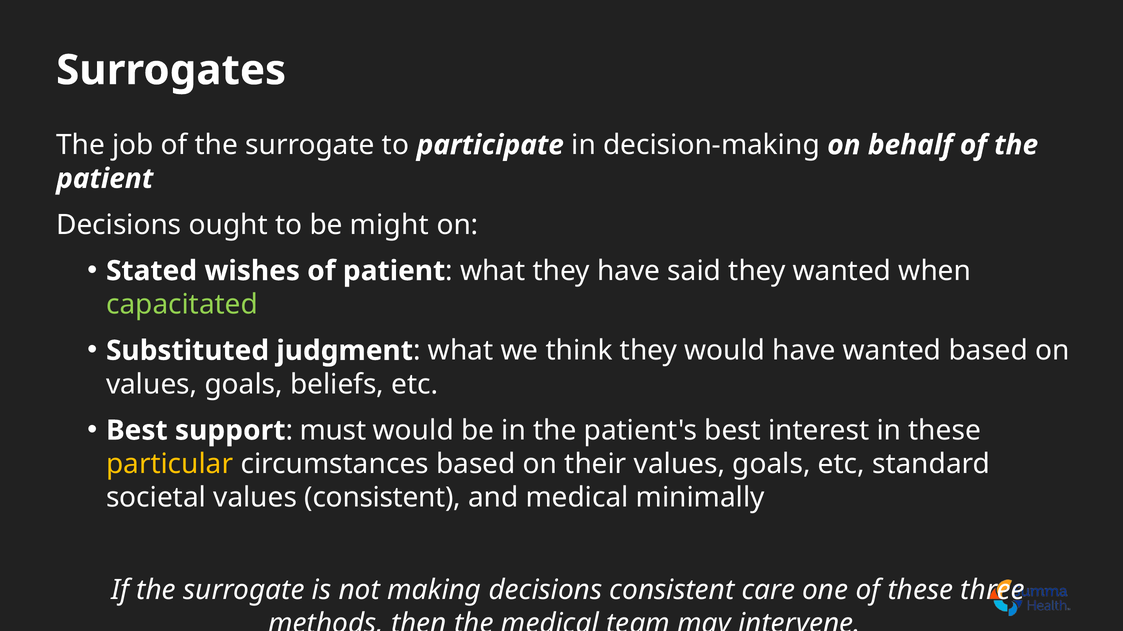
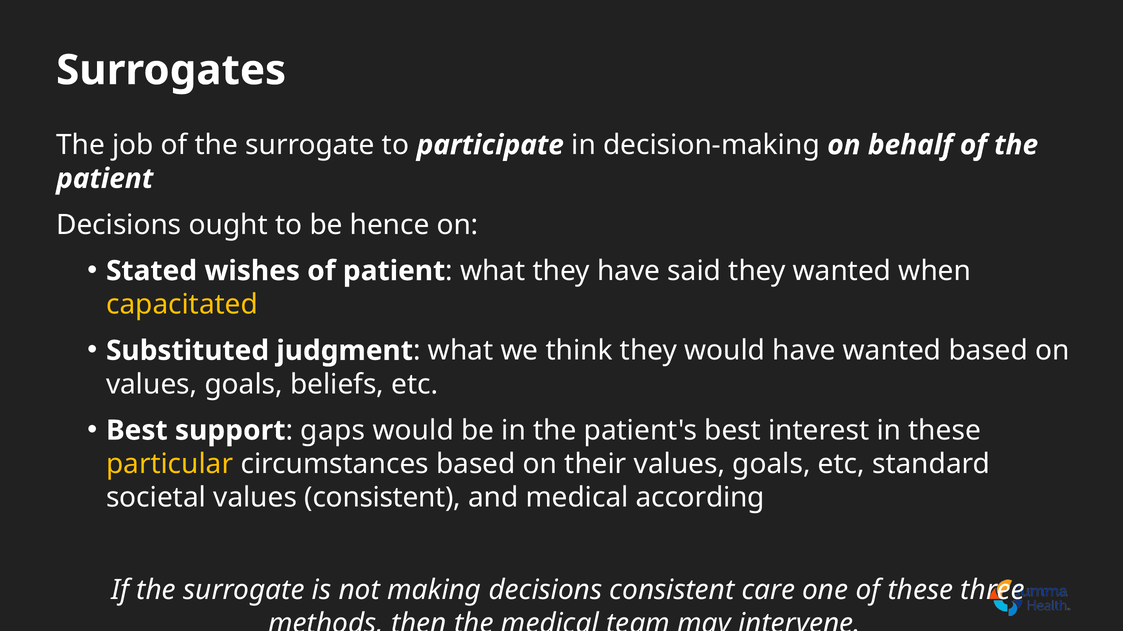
might: might -> hence
capacitated colour: light green -> yellow
must: must -> gaps
minimally: minimally -> according
